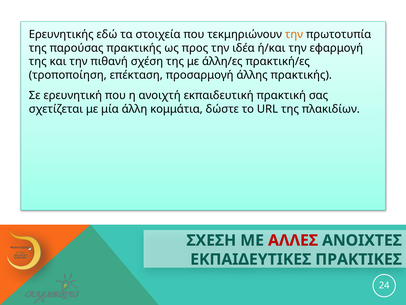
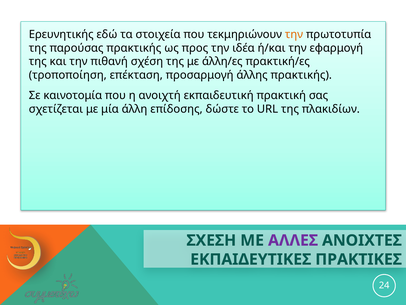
ερευνητική: ερευνητική -> καινοτομία
κομμάτια: κομμάτια -> επίδοσης
ΑΛΛΕΣ colour: red -> purple
